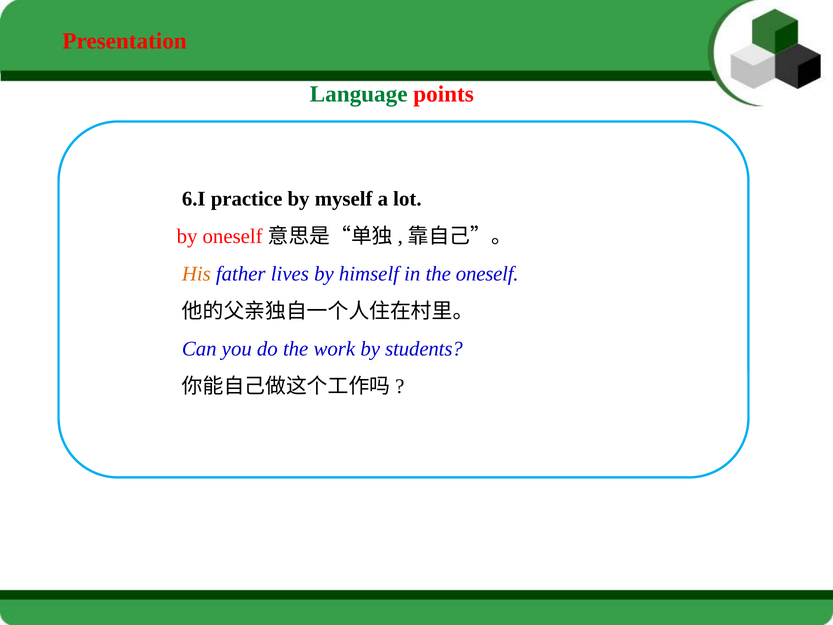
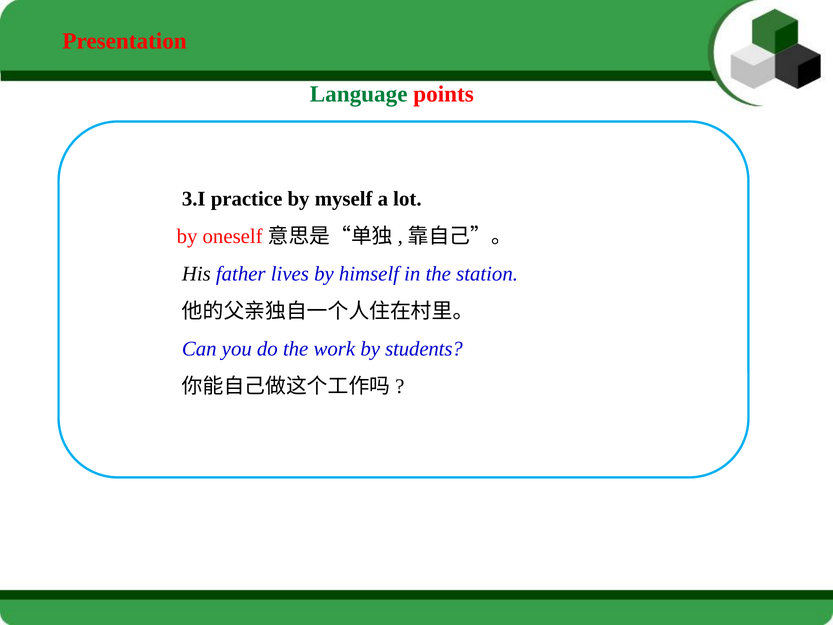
6.I: 6.I -> 3.I
His colour: orange -> black
oneself: oneself -> station
